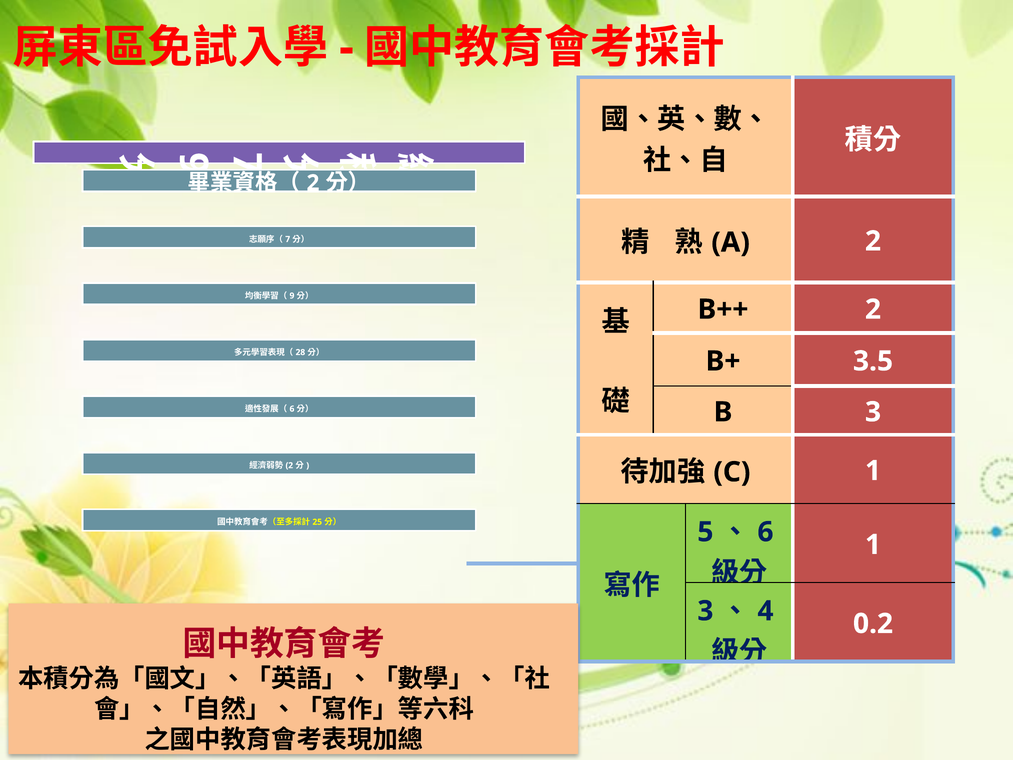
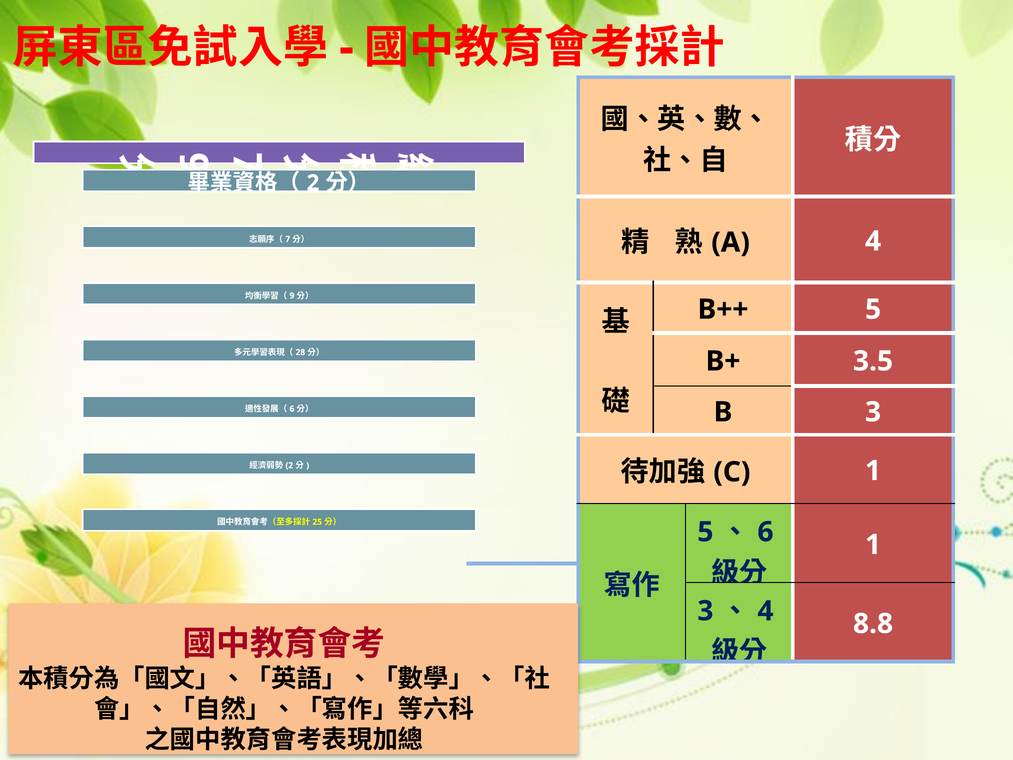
2 at (873, 241): 2 -> 4
B++ 2: 2 -> 5
0.2: 0.2 -> 8.8
